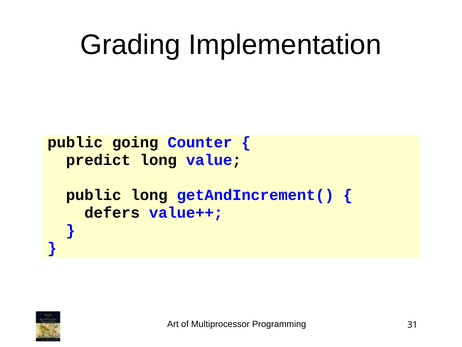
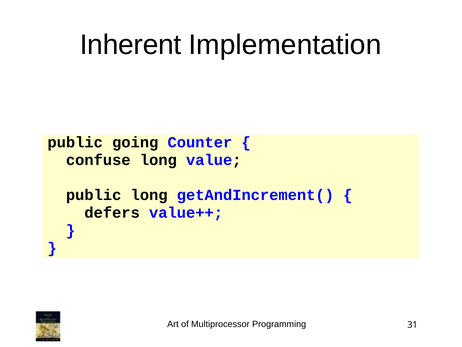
Grading: Grading -> Inherent
predict: predict -> confuse
